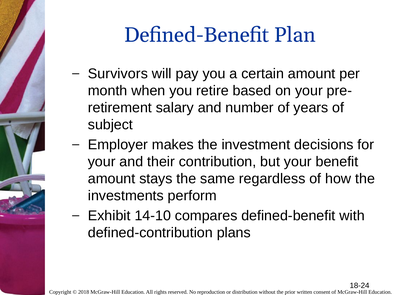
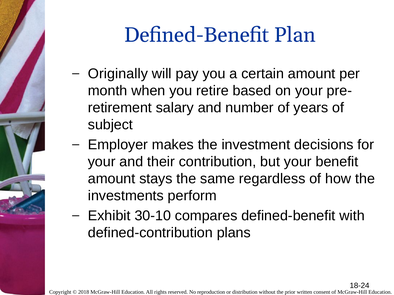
Survivors: Survivors -> Originally
14-10: 14-10 -> 30-10
